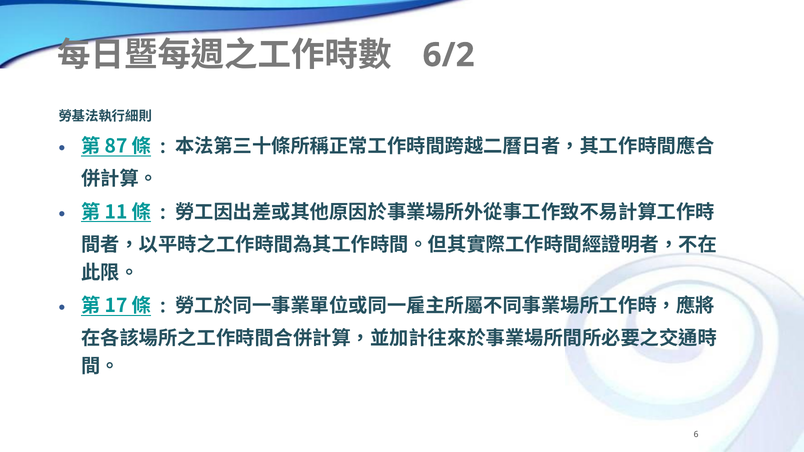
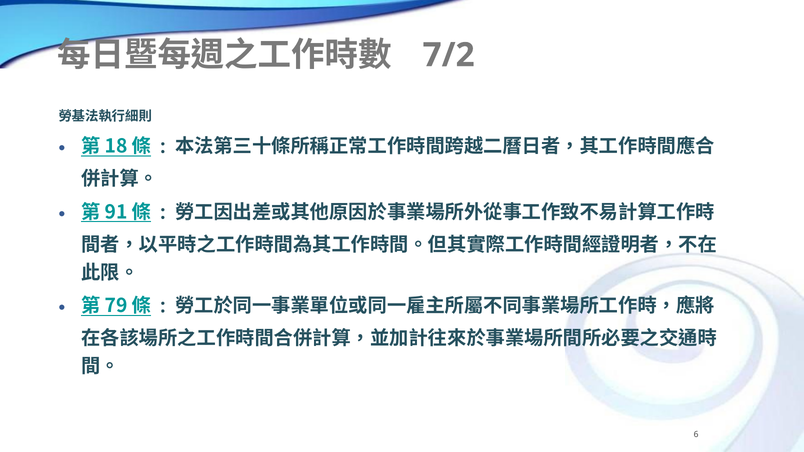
6/2: 6/2 -> 7/2
87: 87 -> 18
11: 11 -> 91
17: 17 -> 79
